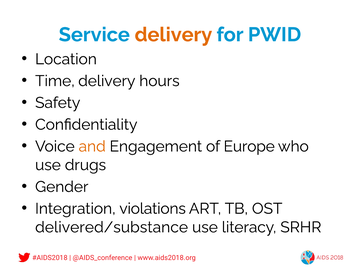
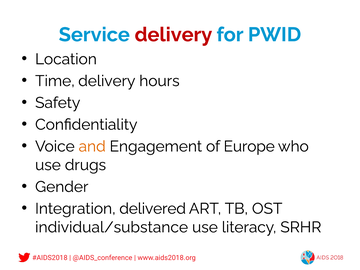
delivery at (173, 35) colour: orange -> red
violations: violations -> delivered
delivered/substance: delivered/substance -> individual/substance
